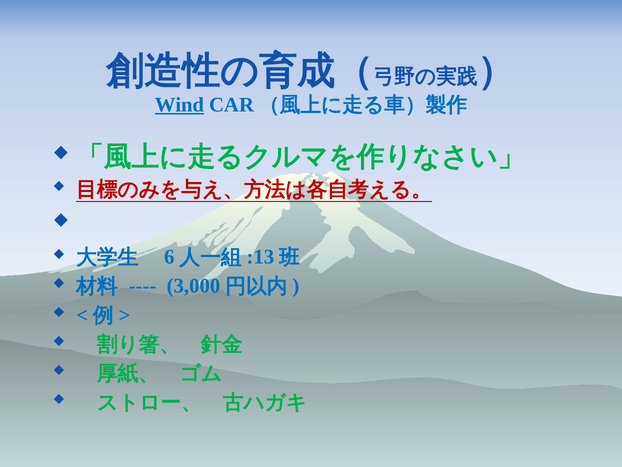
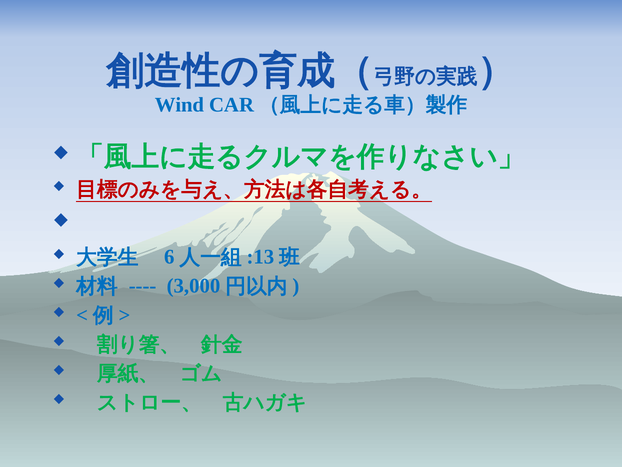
Wind underline: present -> none
